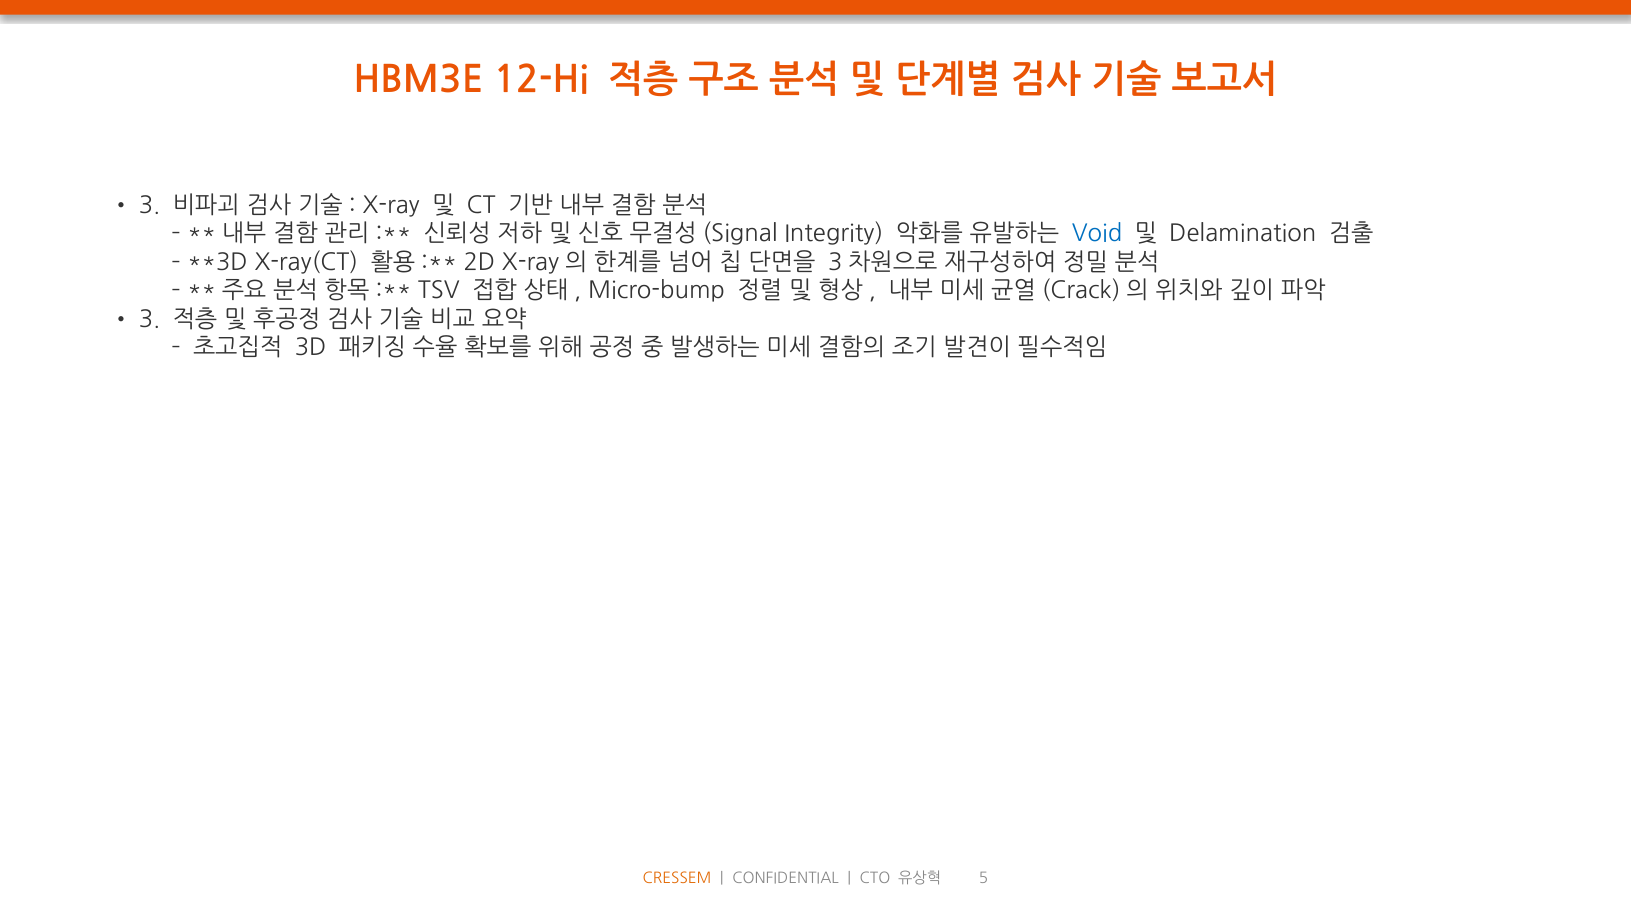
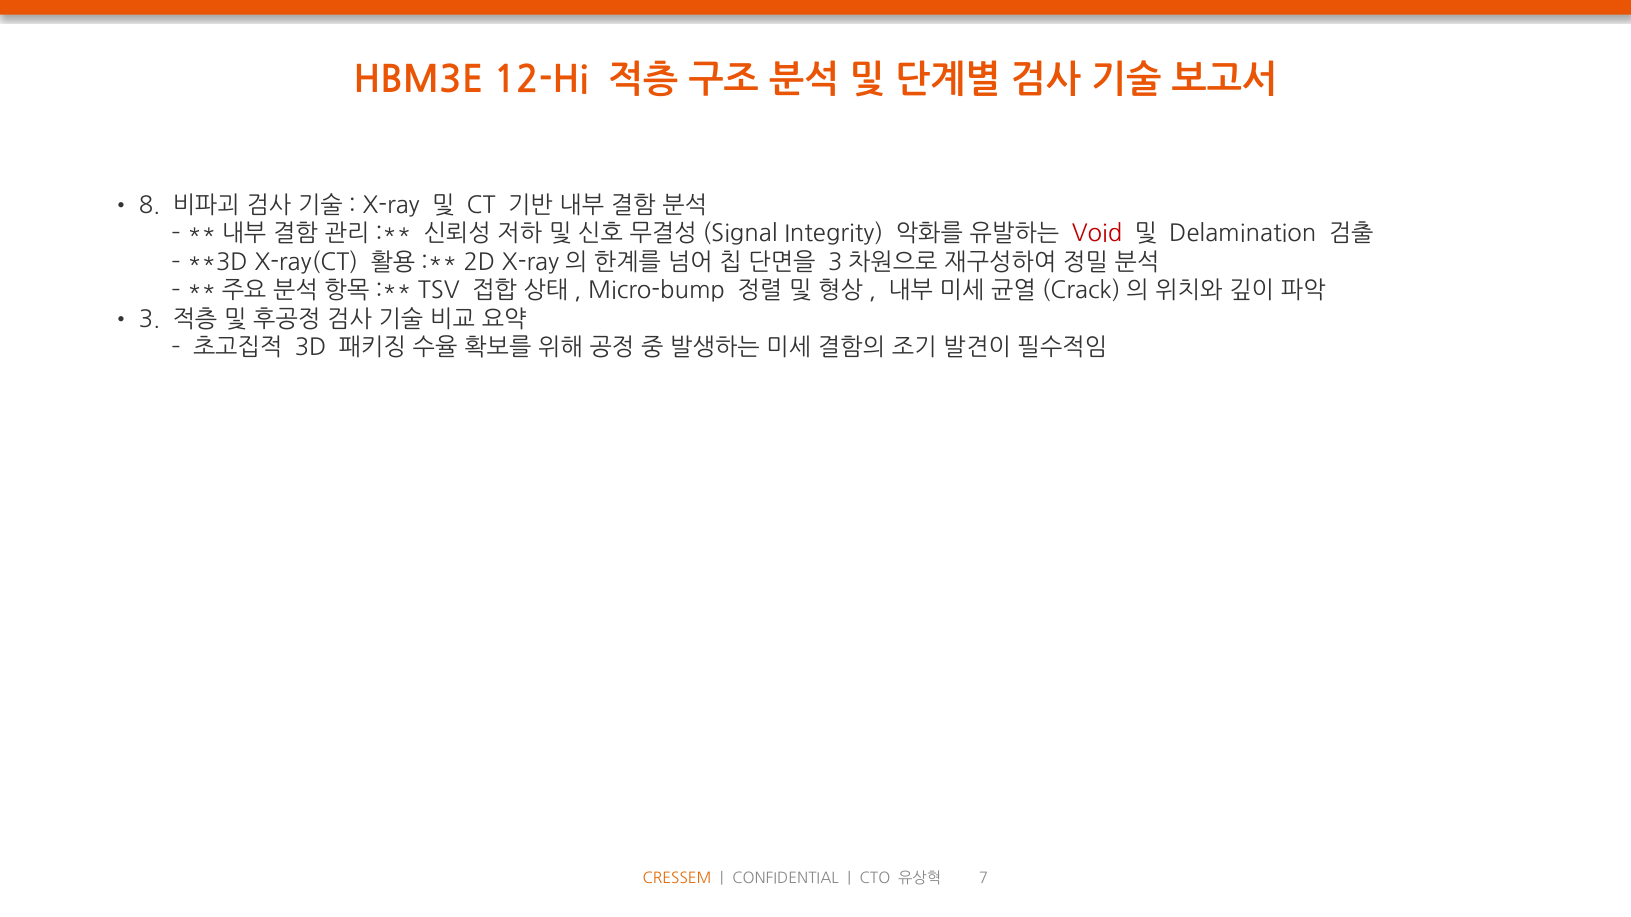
3 at (150, 205): 3 -> 8
Void colour: blue -> red
5: 5 -> 7
